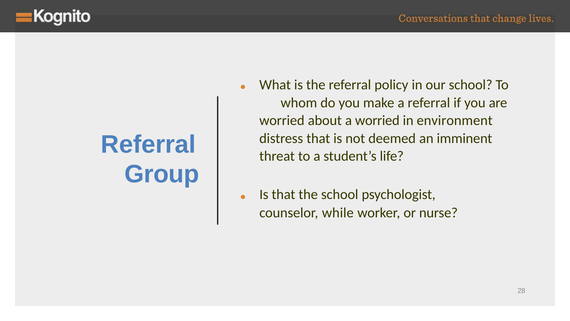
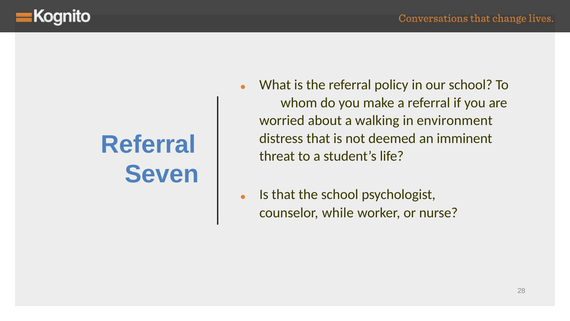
a worried: worried -> walking
Group: Group -> Seven
